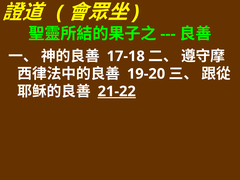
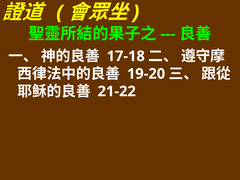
21-22 underline: present -> none
